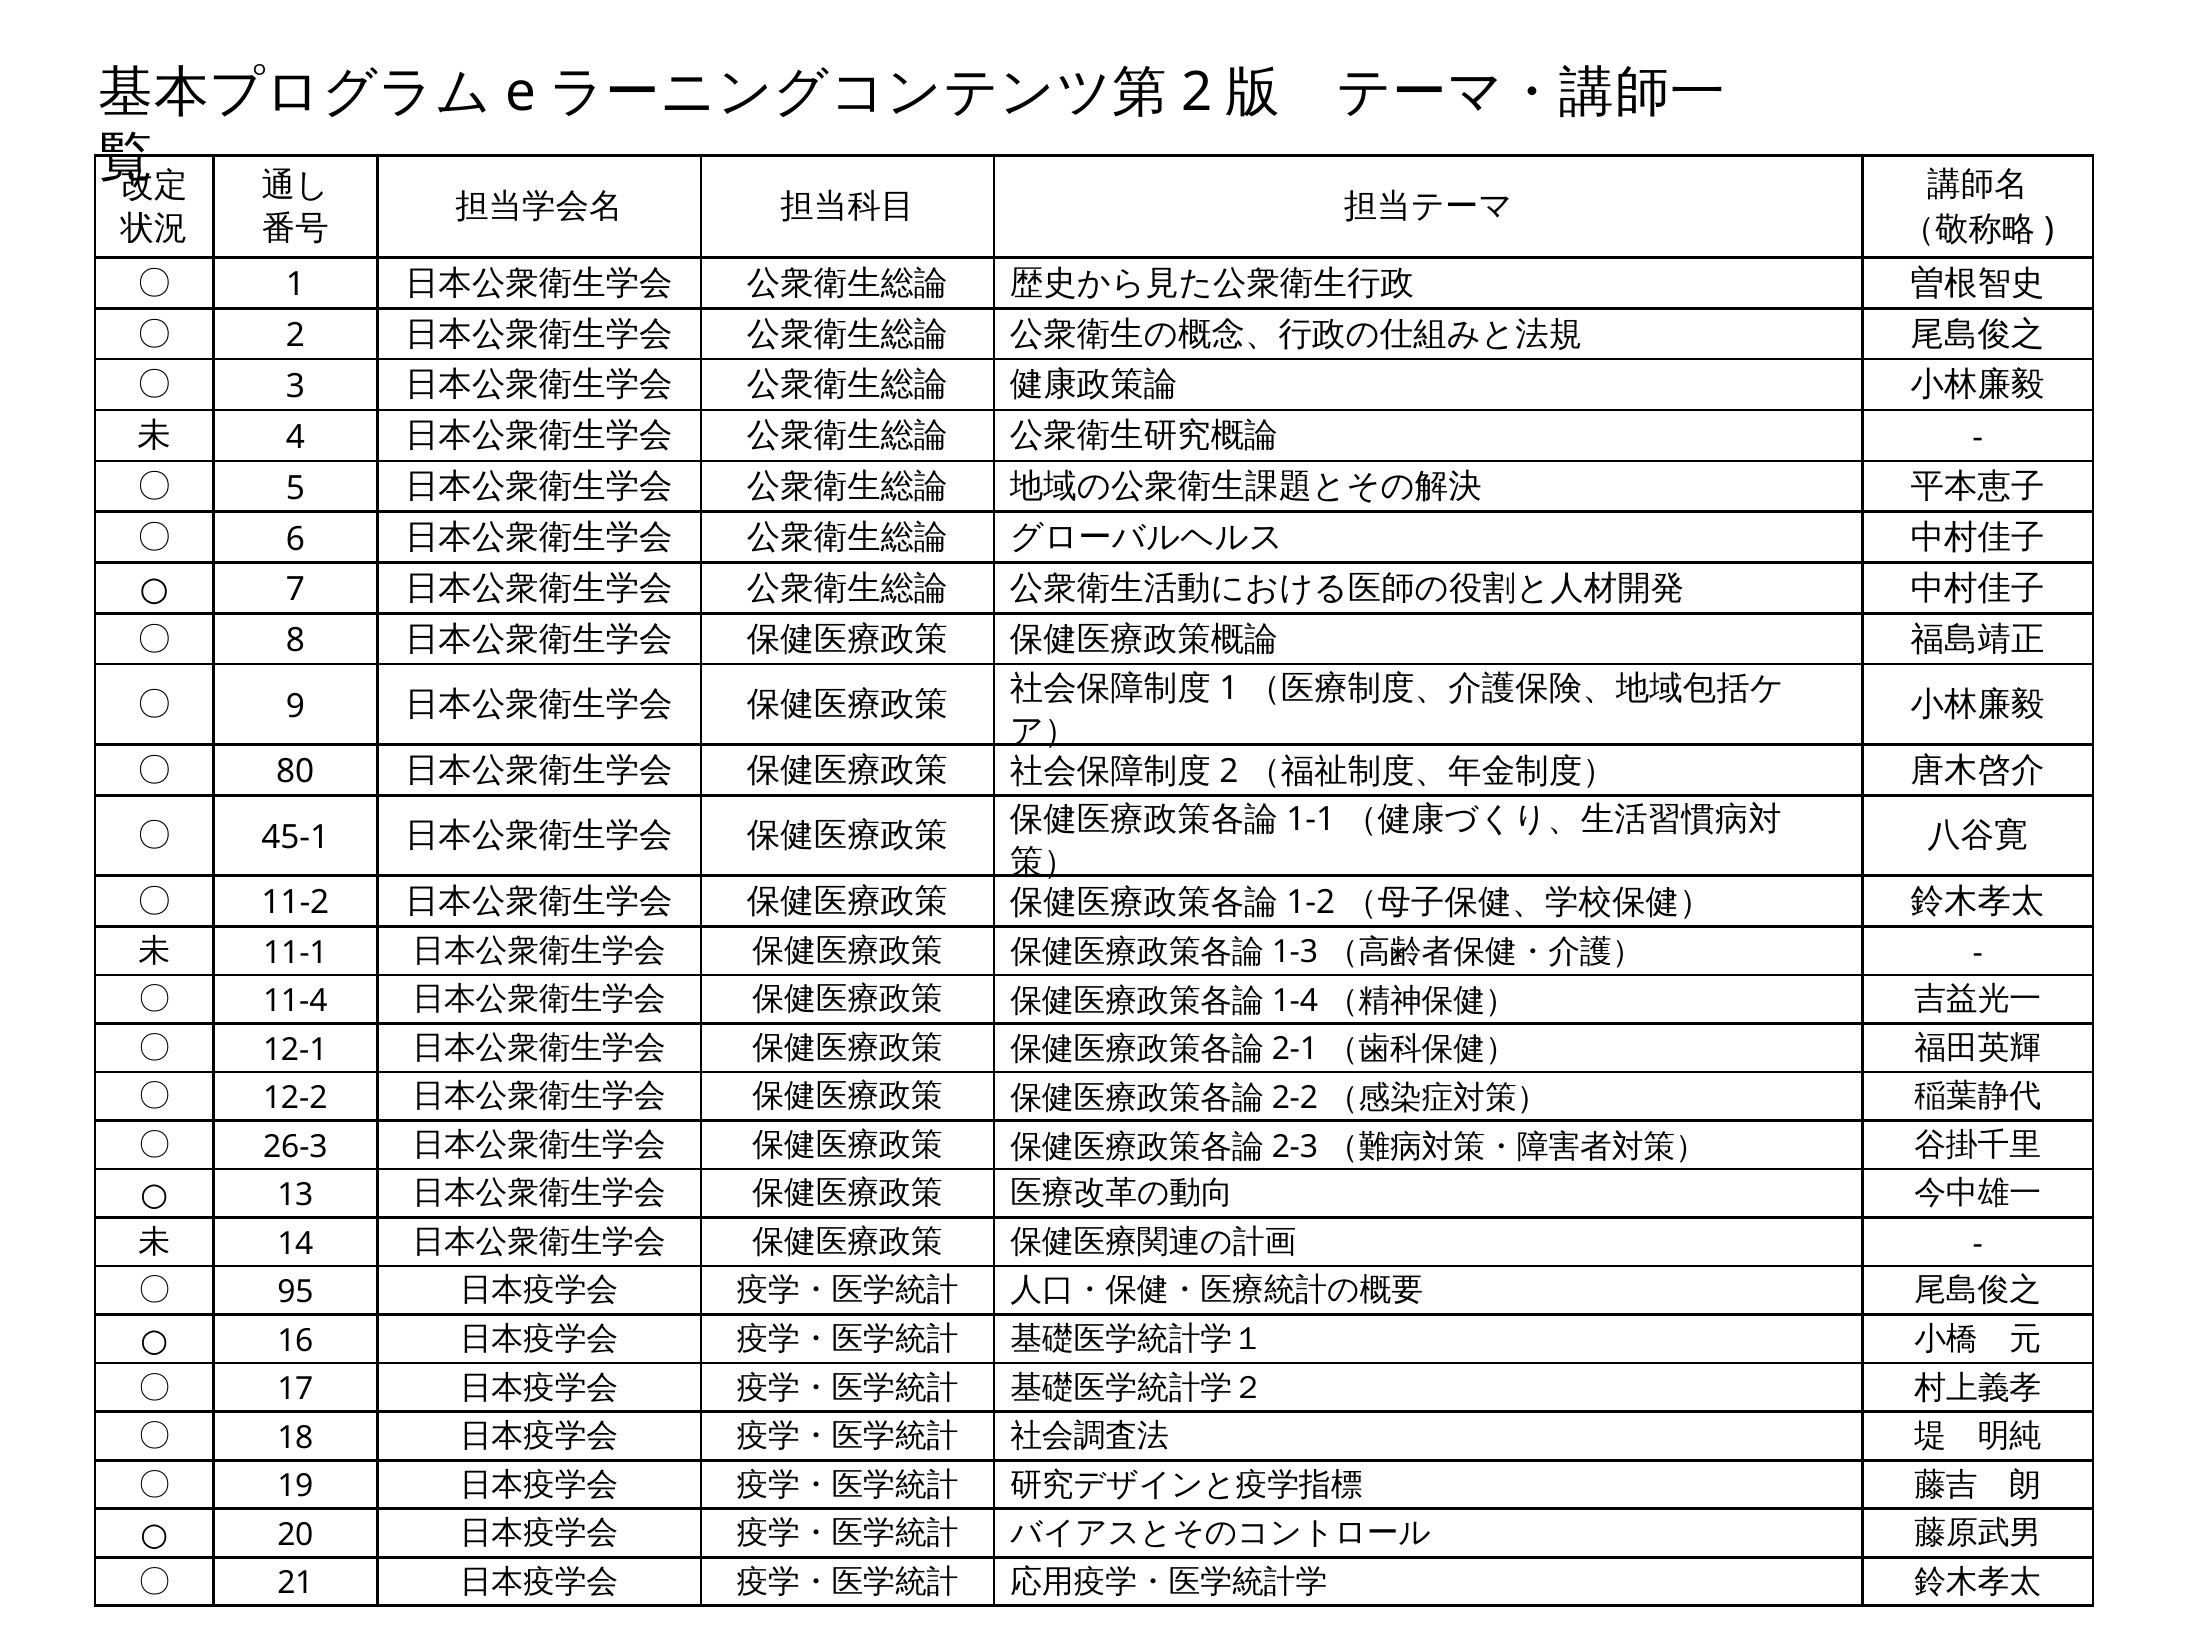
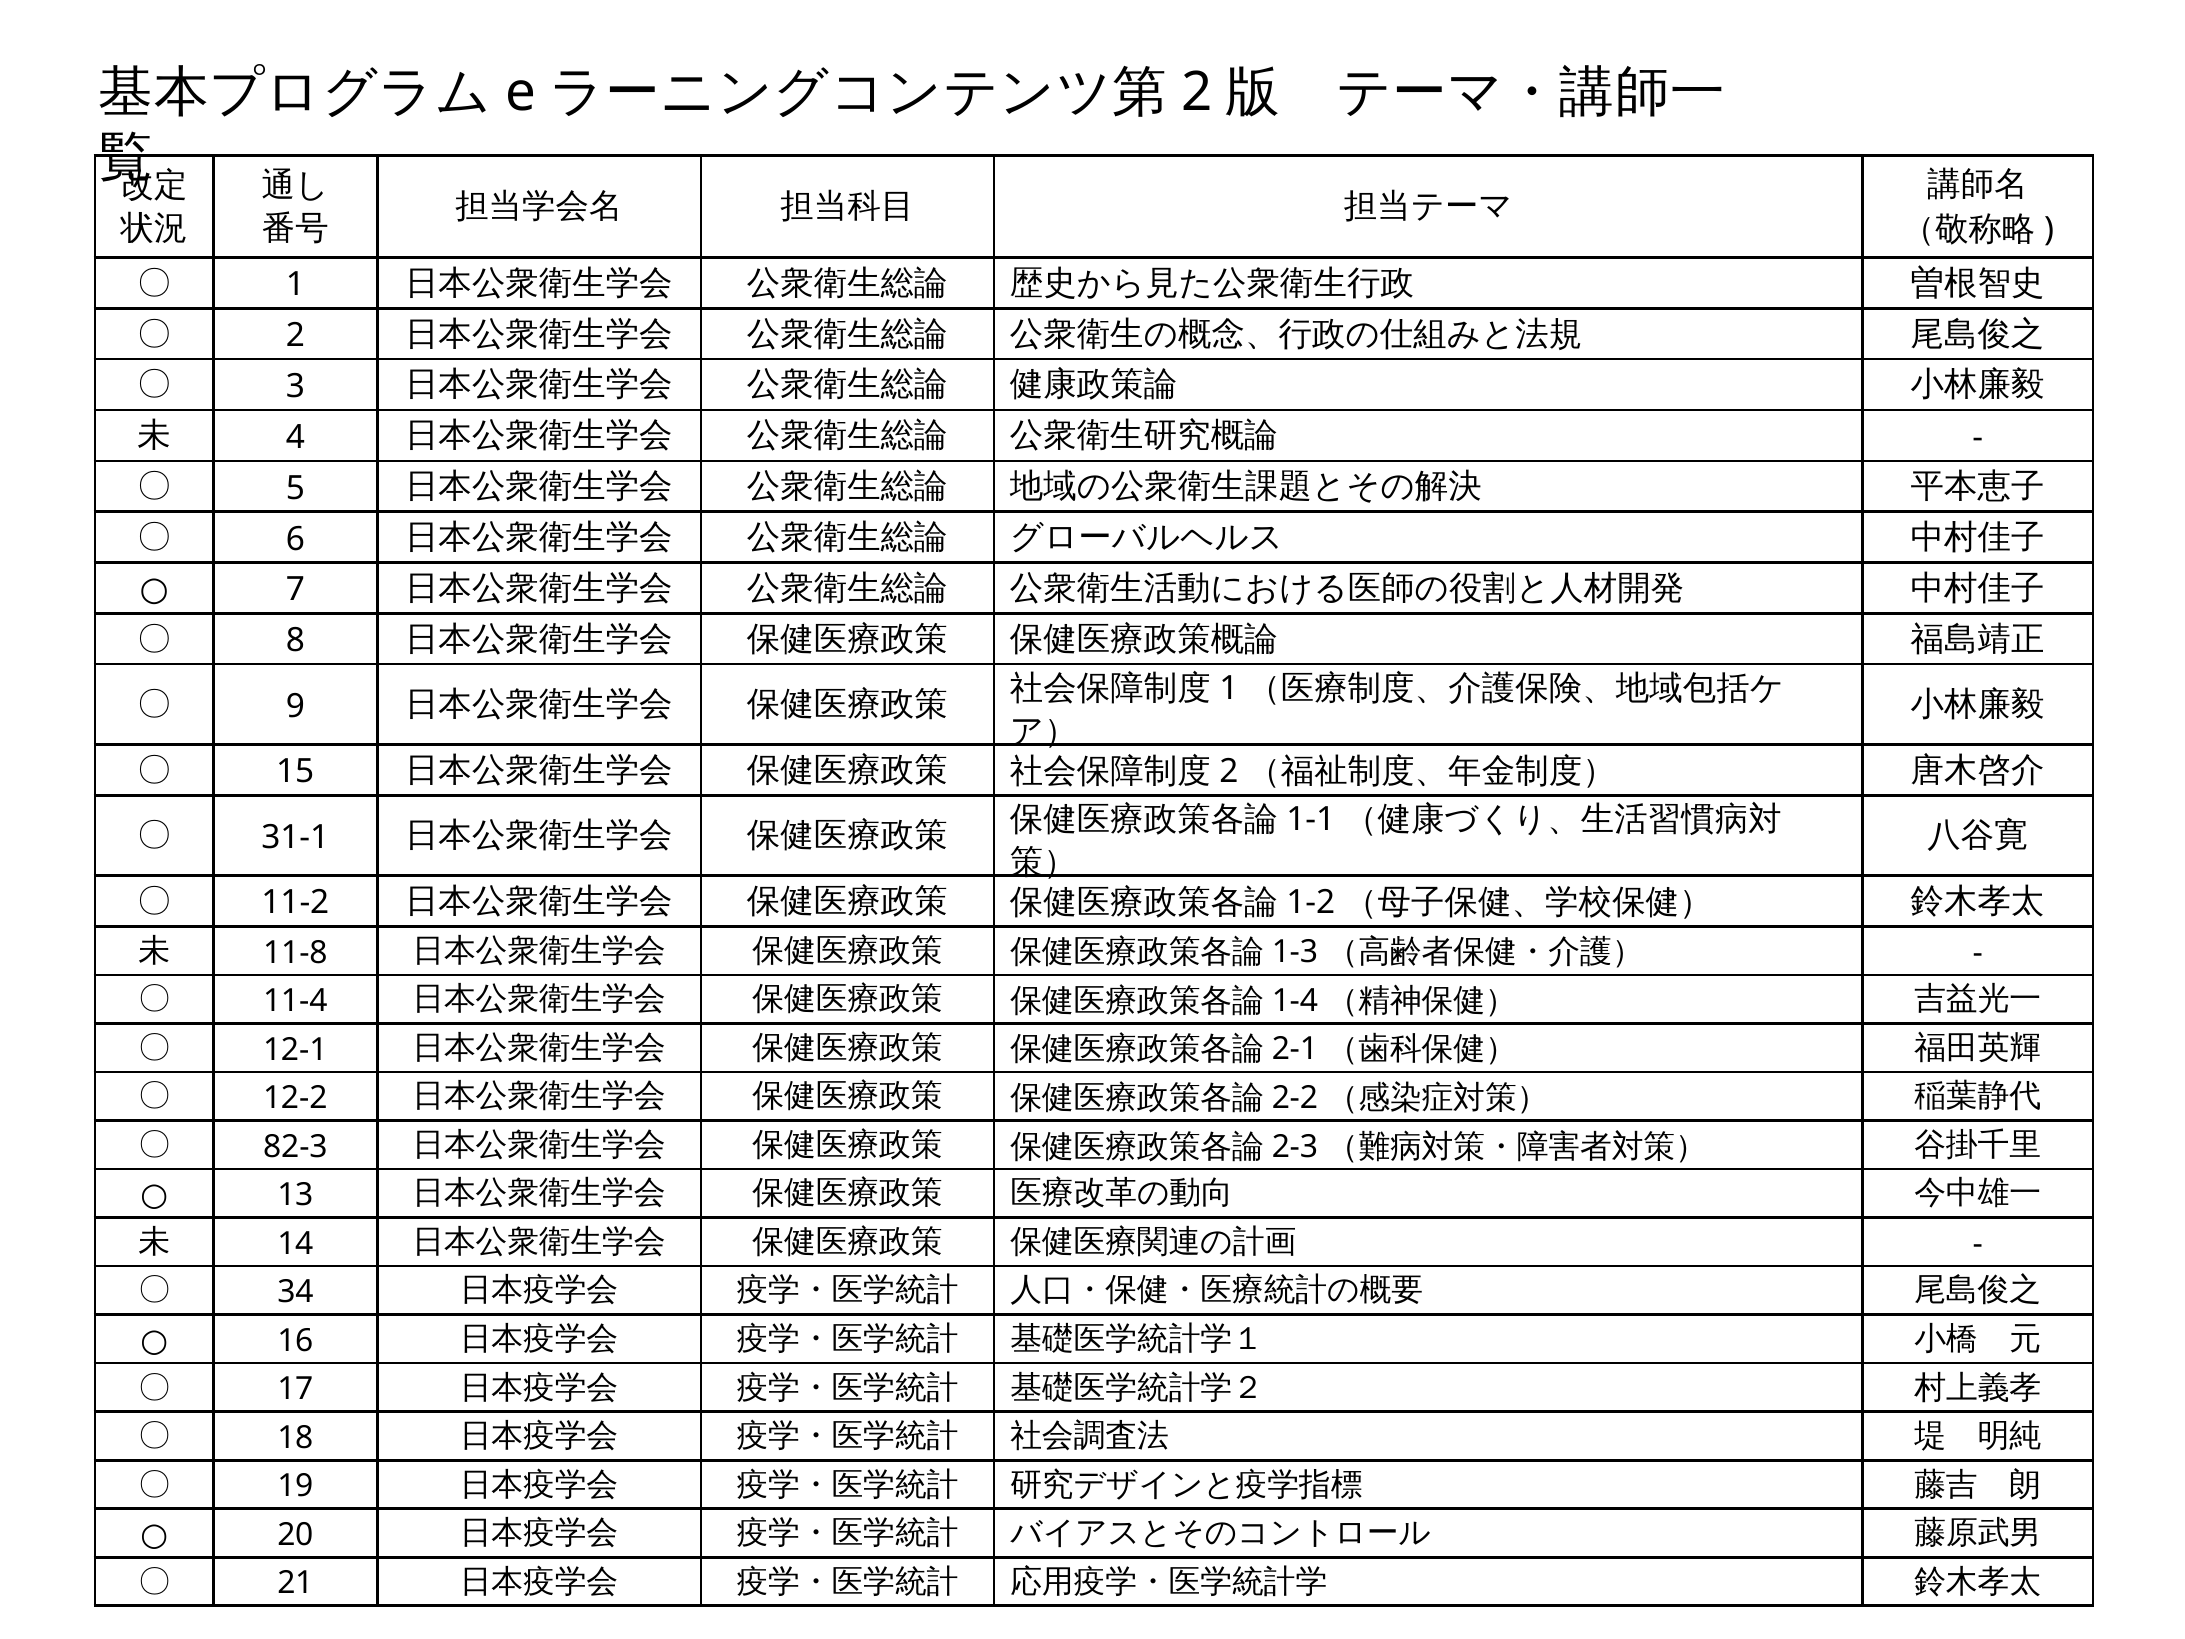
80: 80 -> 15
45-1: 45-1 -> 31-1
11-1: 11-1 -> 11-8
26-3: 26-3 -> 82-3
95: 95 -> 34
